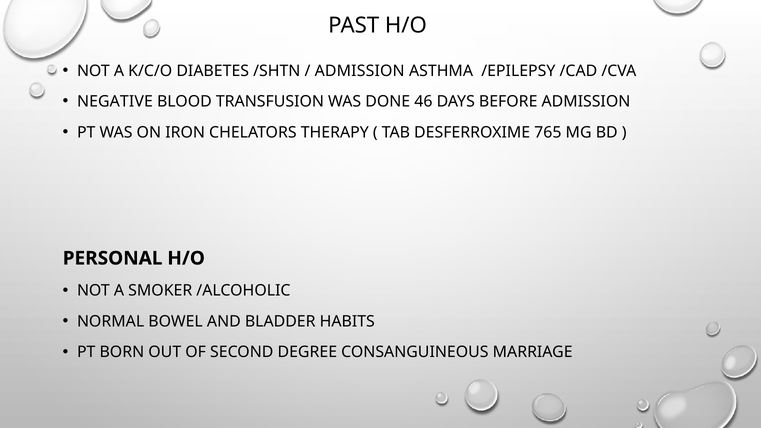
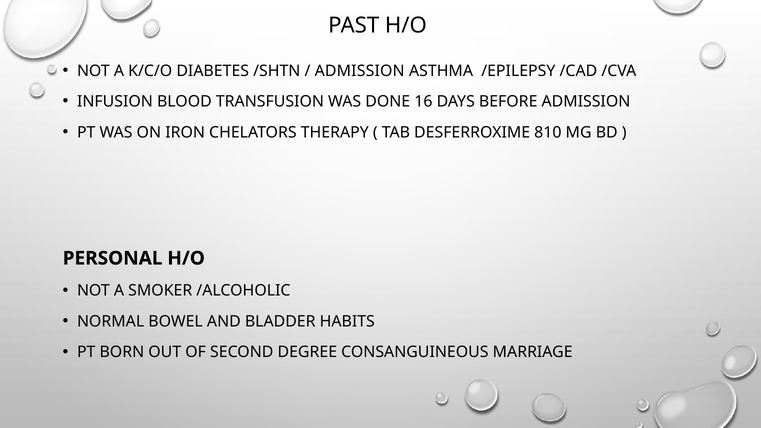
NEGATIVE: NEGATIVE -> INFUSION
46: 46 -> 16
765: 765 -> 810
